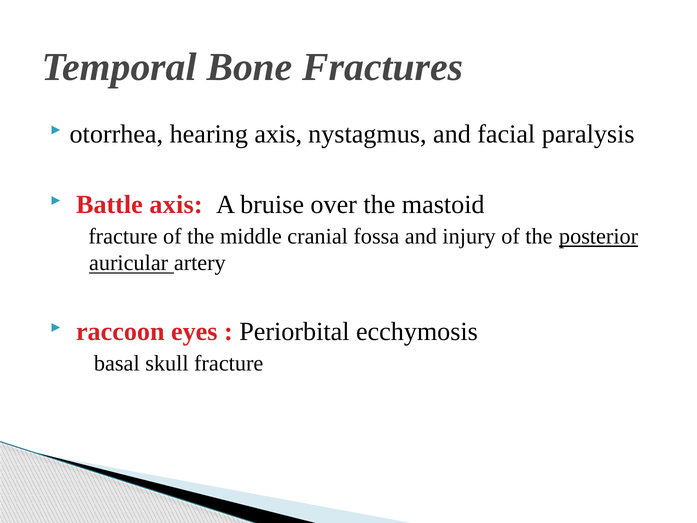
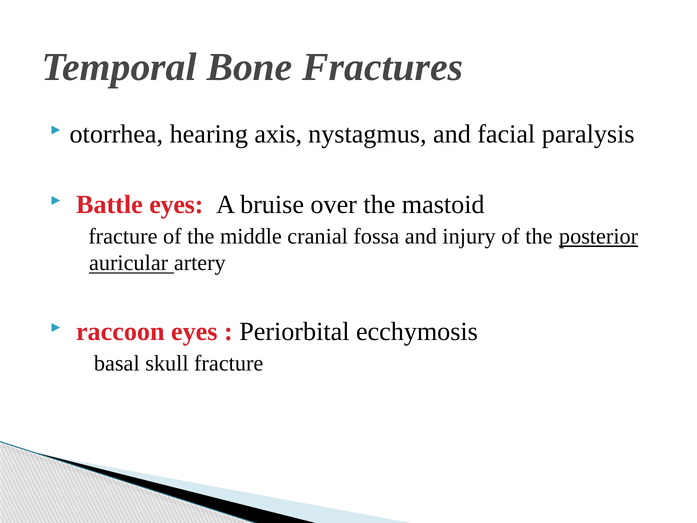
Battle axis: axis -> eyes
